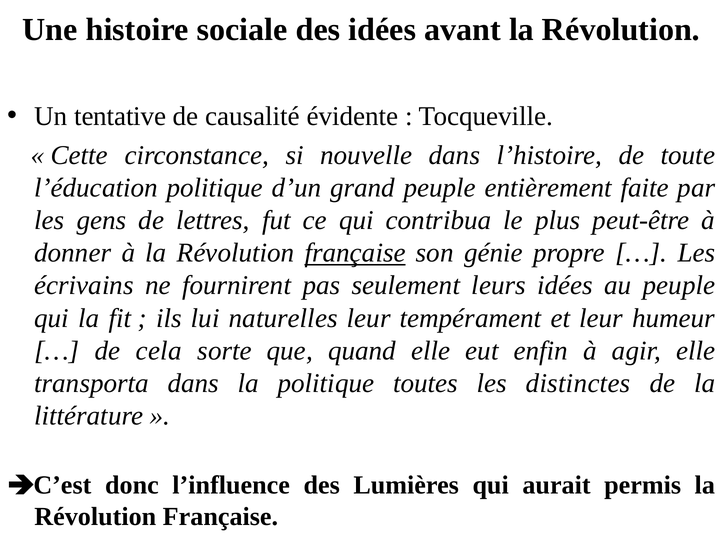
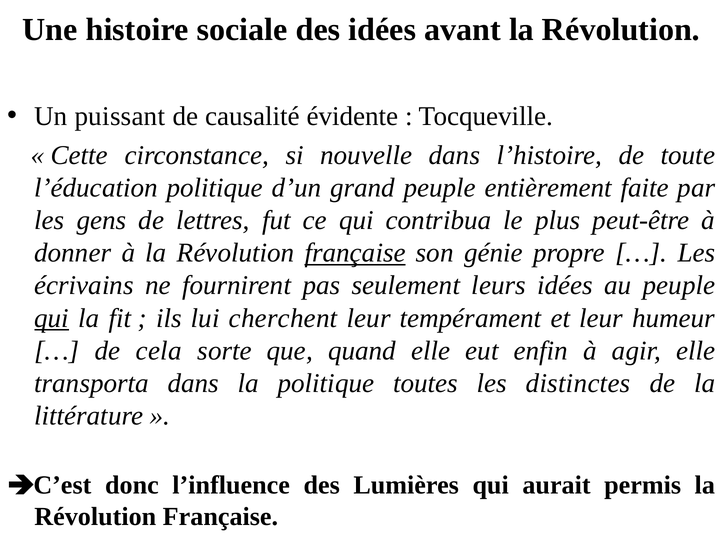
tentative: tentative -> puissant
qui at (52, 318) underline: none -> present
naturelles: naturelles -> cherchent
